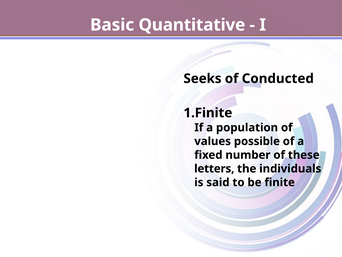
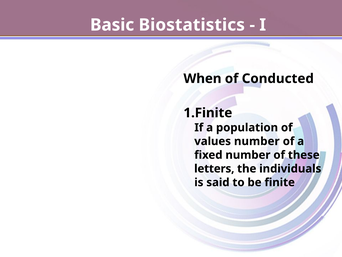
Quantitative: Quantitative -> Biostatistics
Seeks: Seeks -> When
values possible: possible -> number
